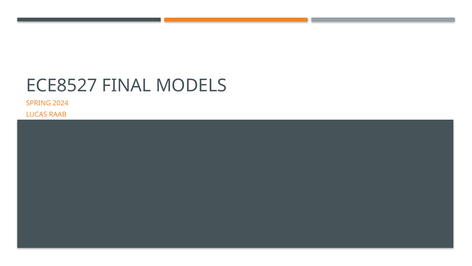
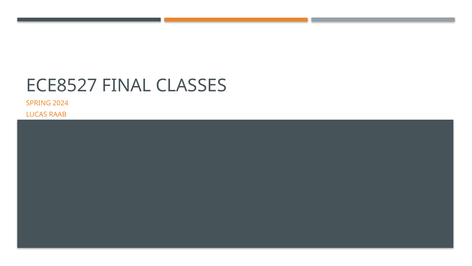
MODELS: MODELS -> CLASSES
